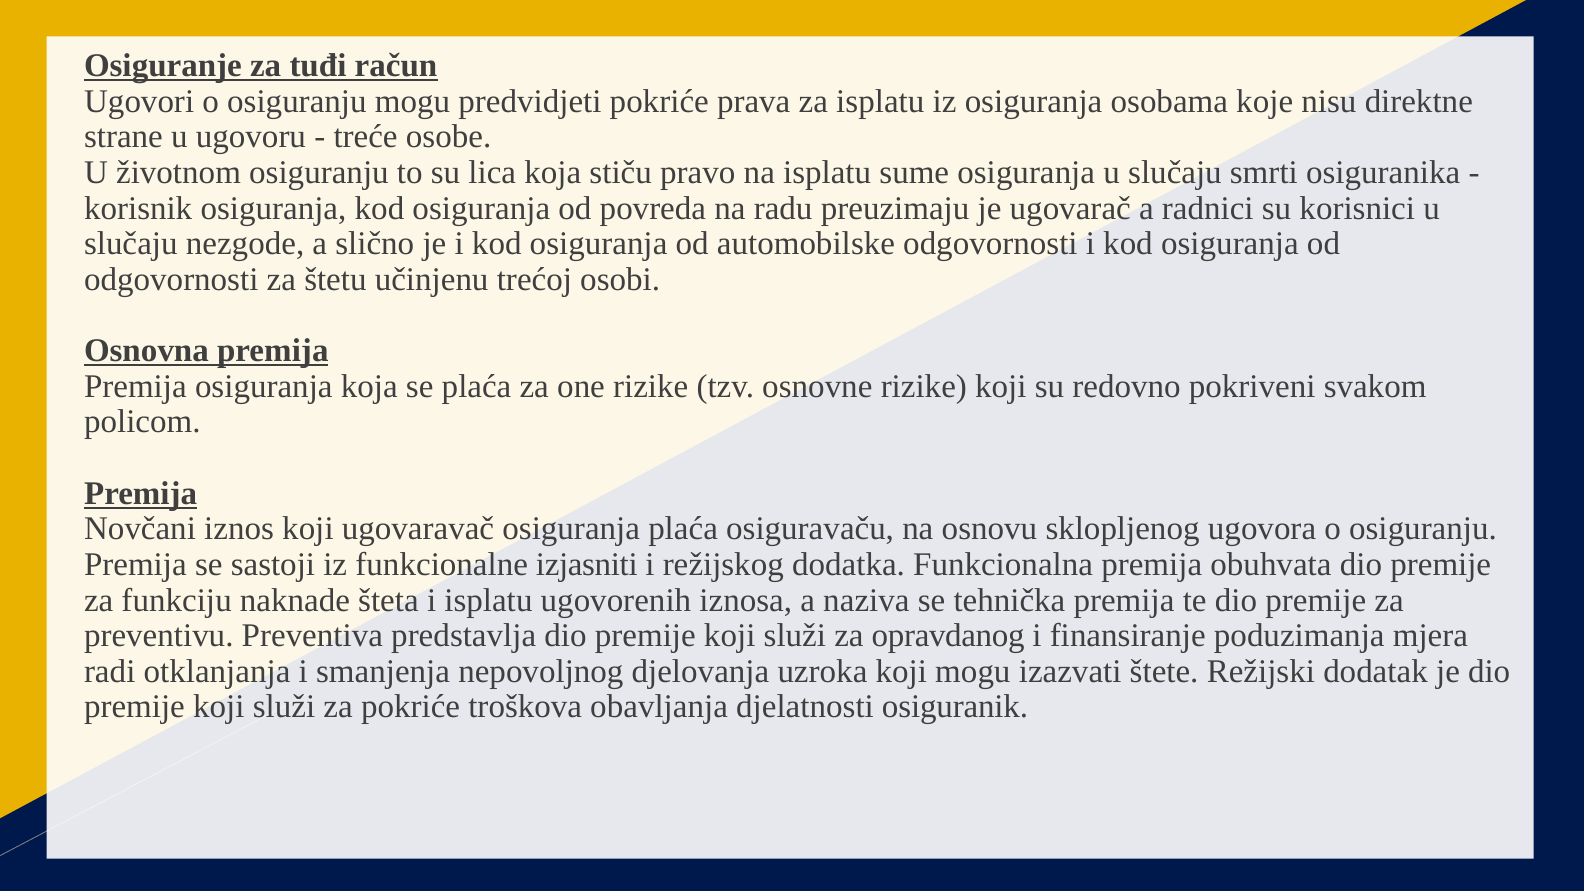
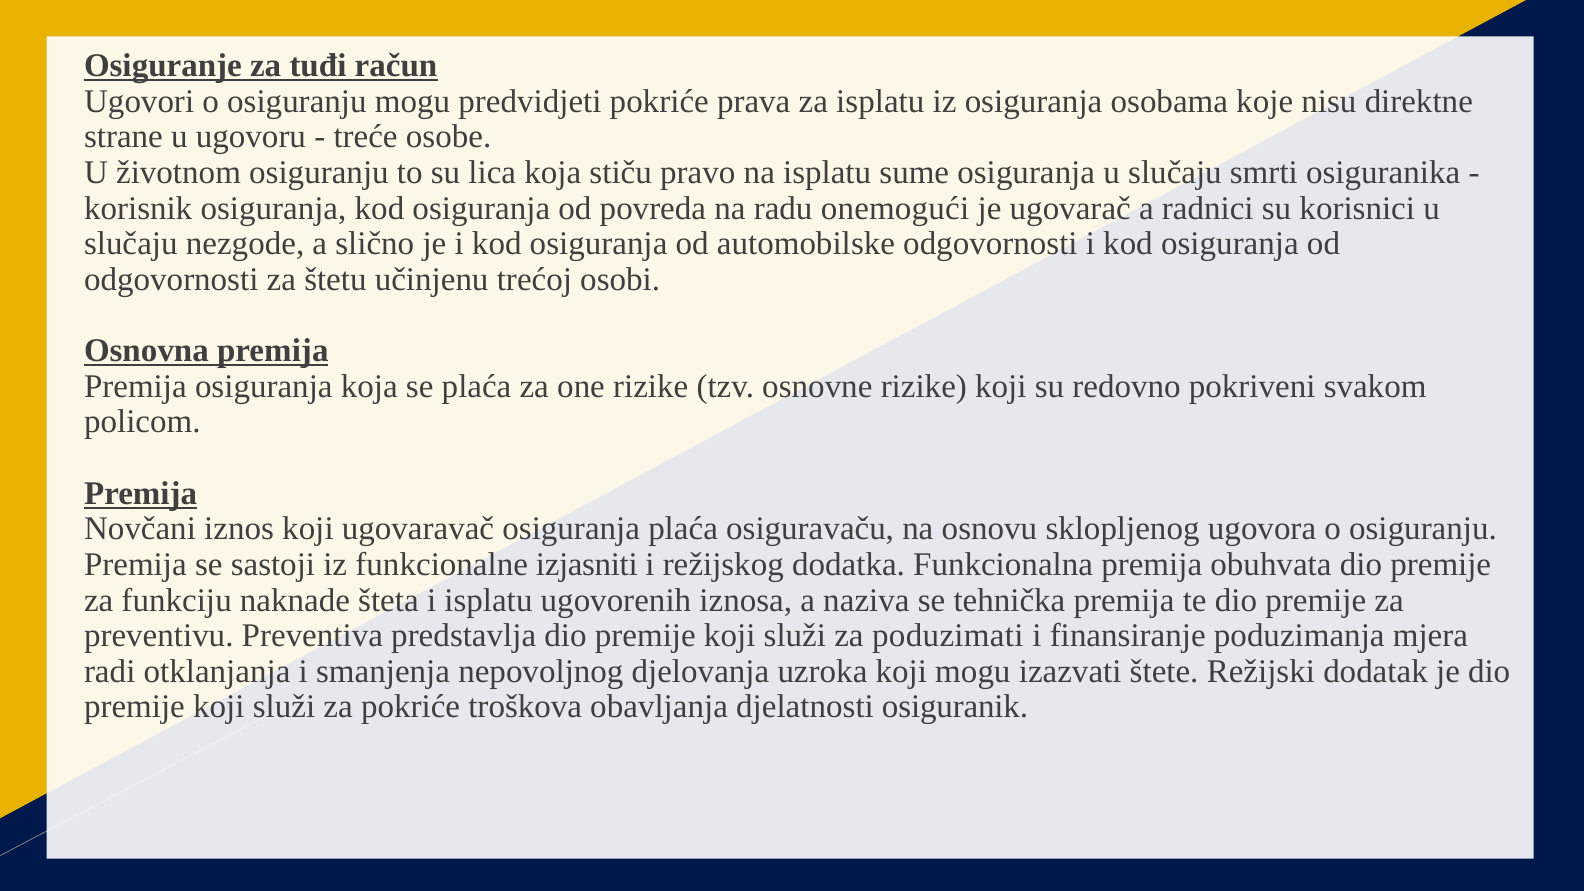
preuzimaju: preuzimaju -> onemogući
opravdanog: opravdanog -> poduzimati
